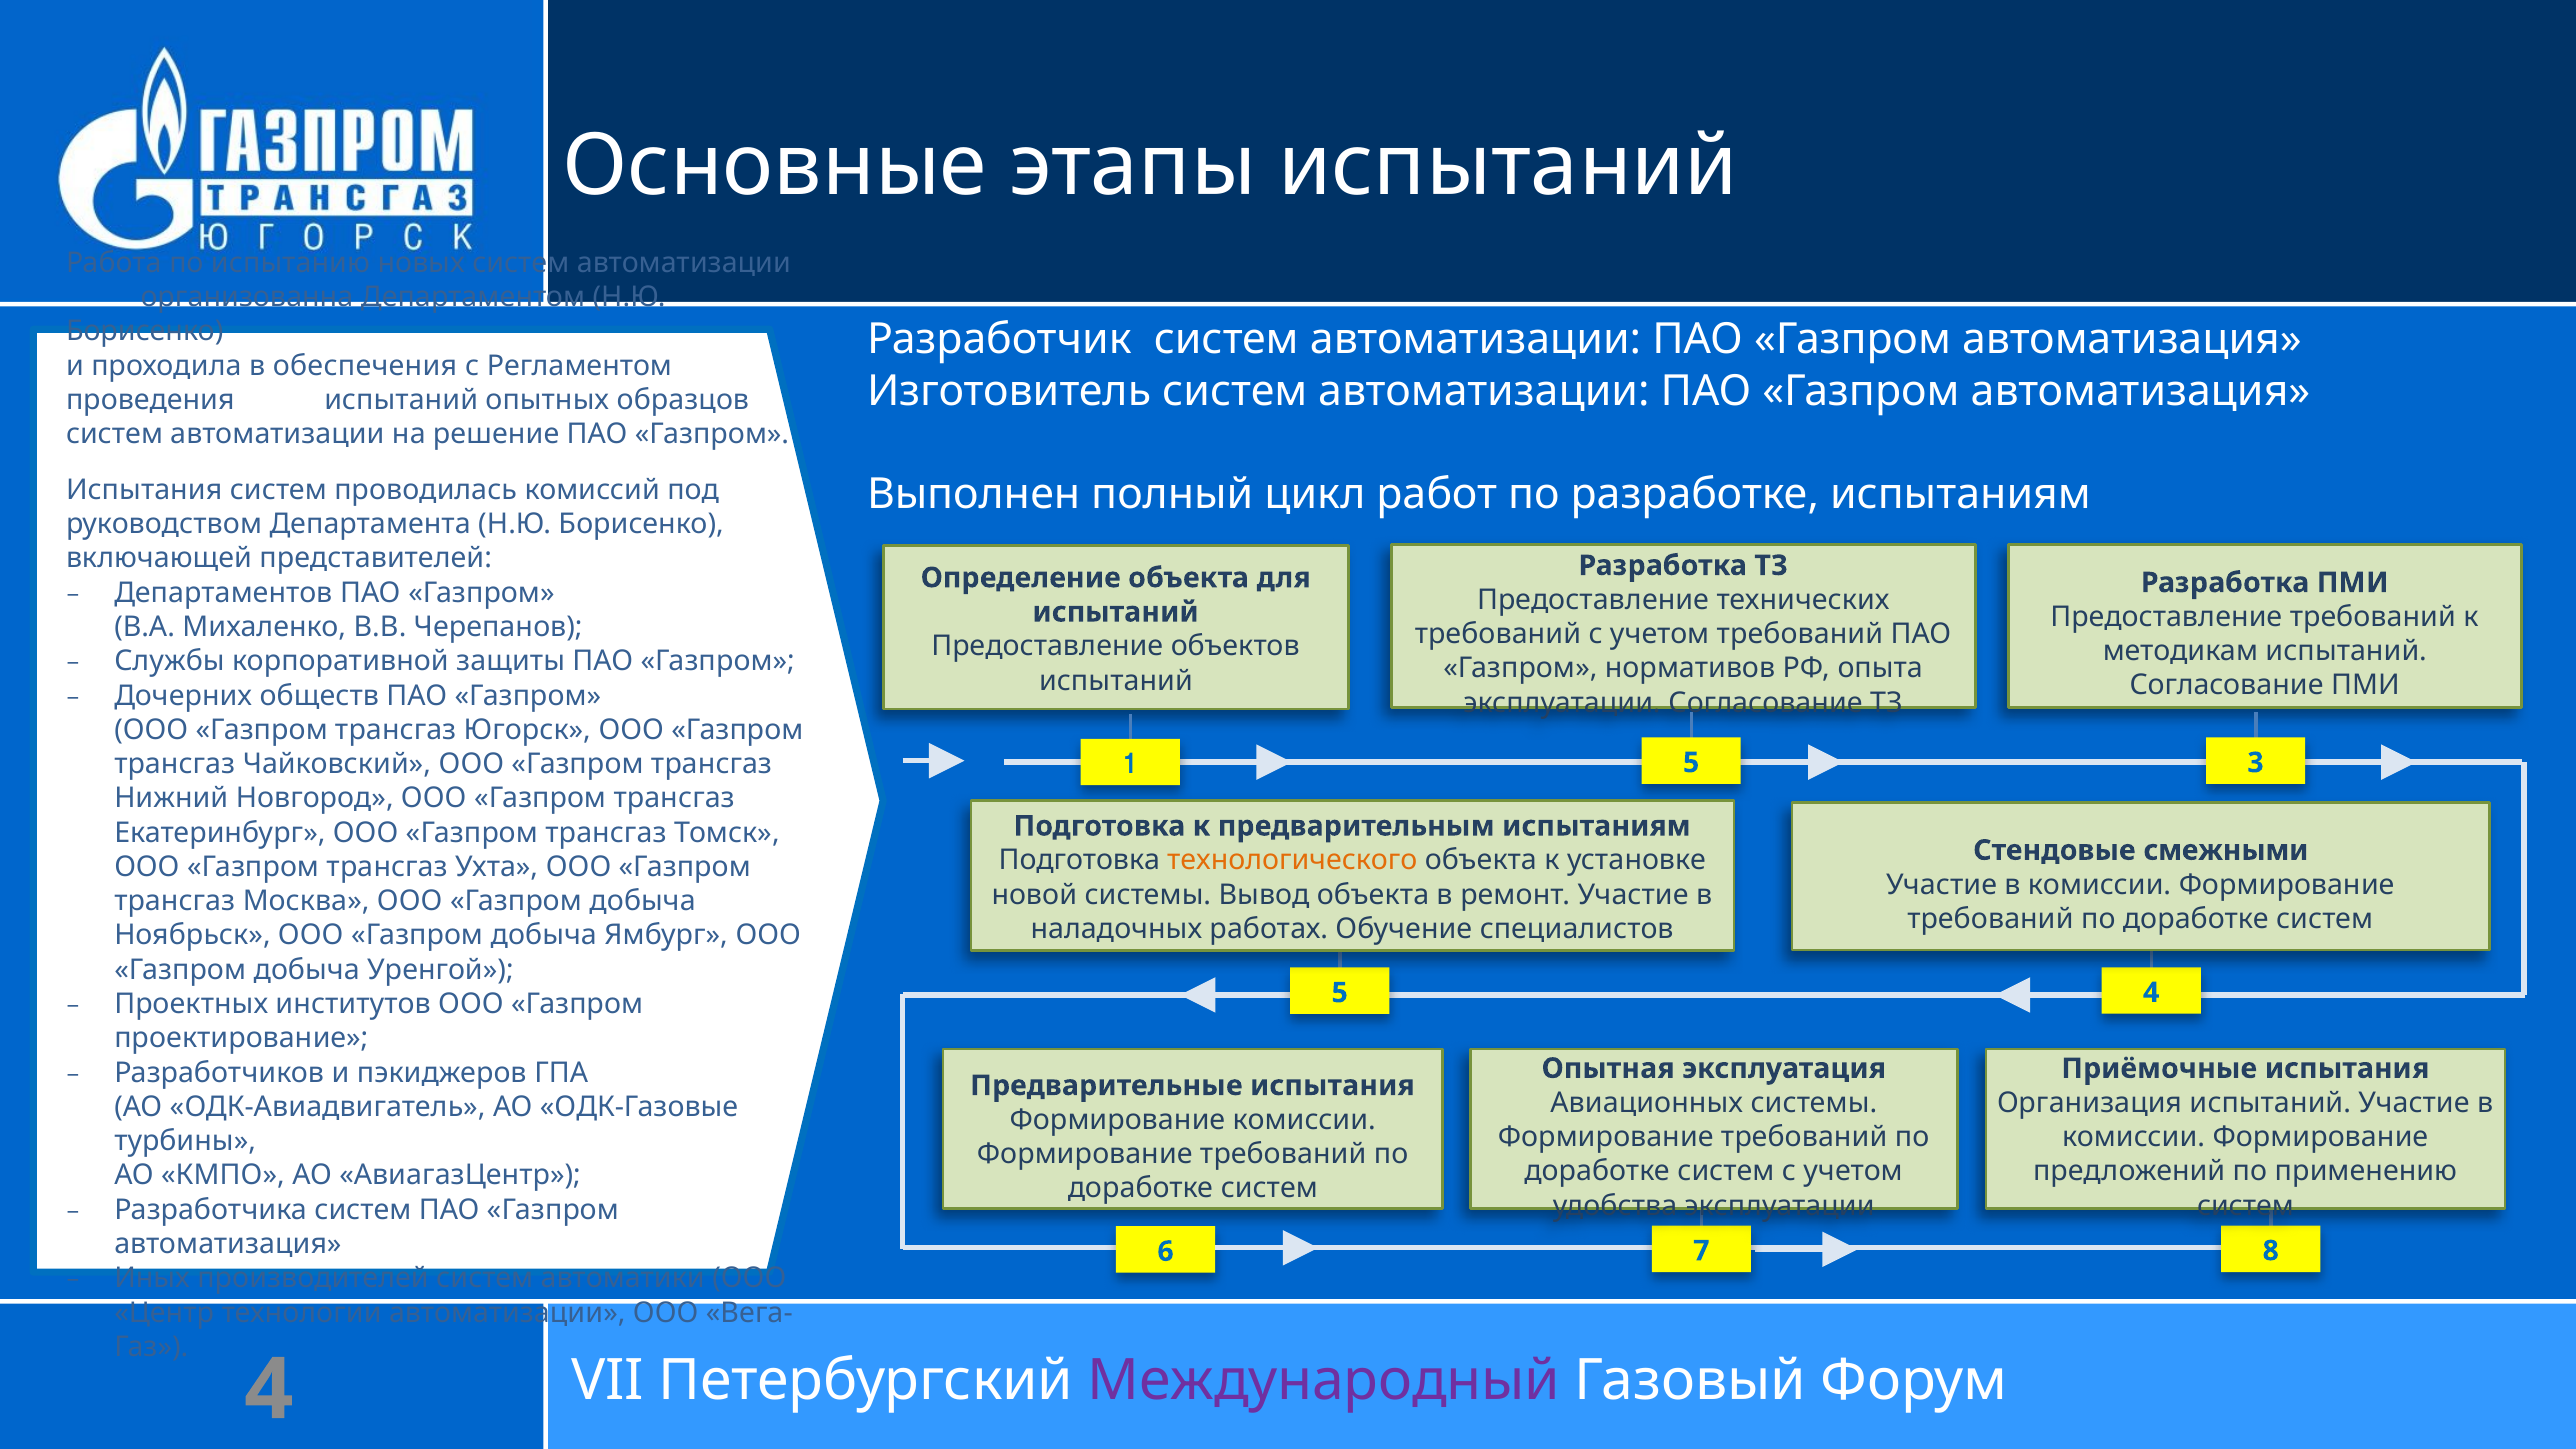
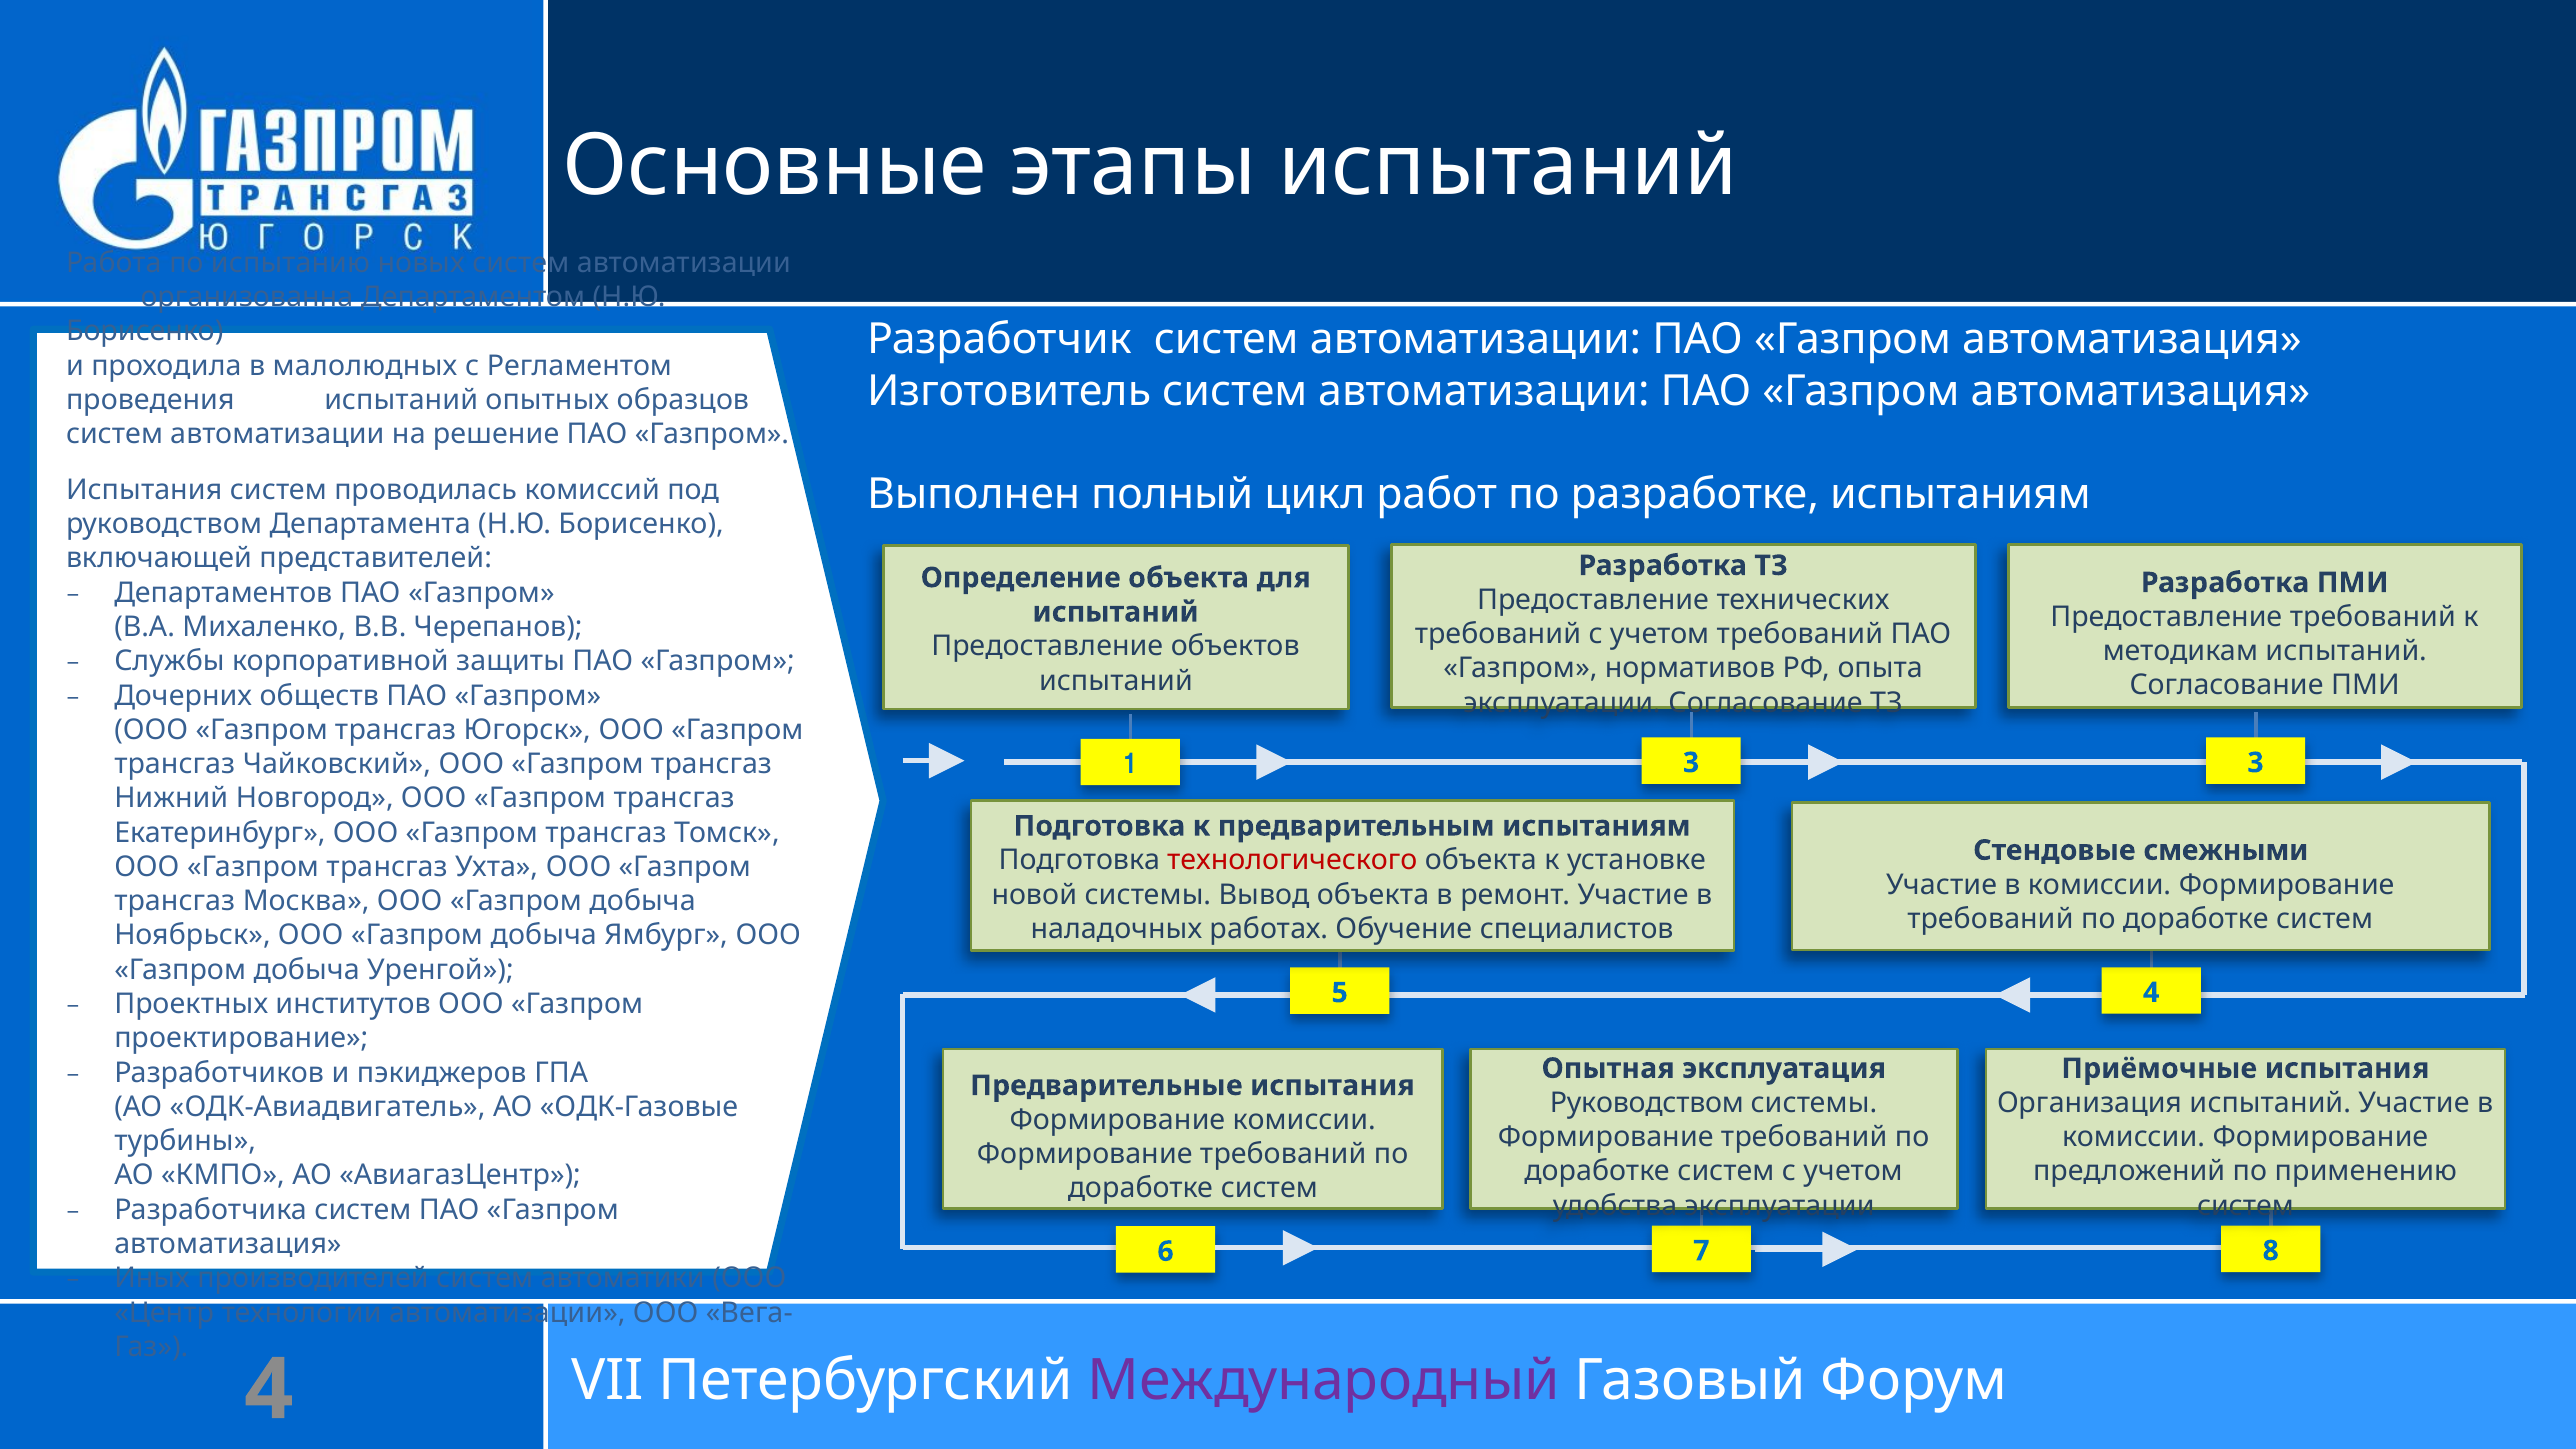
обеспечения: обеспечения -> малолюдных
1 5: 5 -> 3
технологического colour: orange -> red
Авиационных at (1647, 1103): Авиационных -> Руководством
